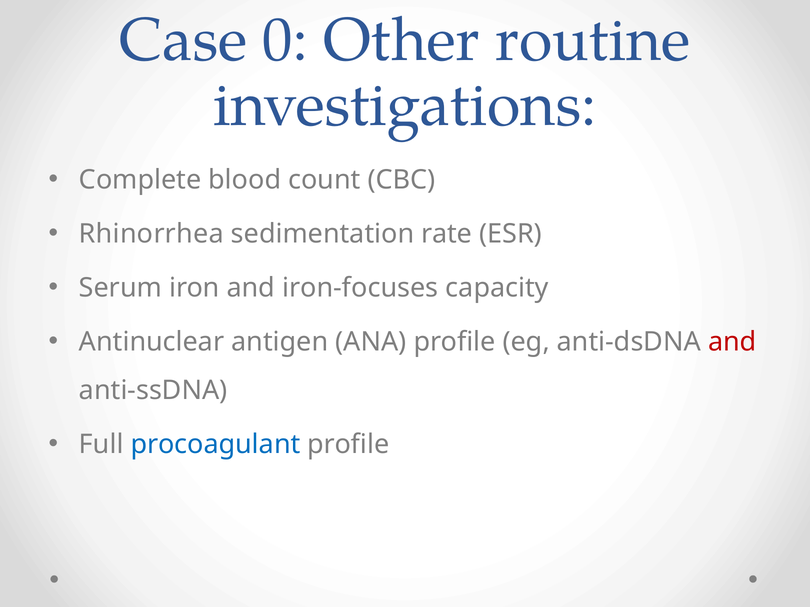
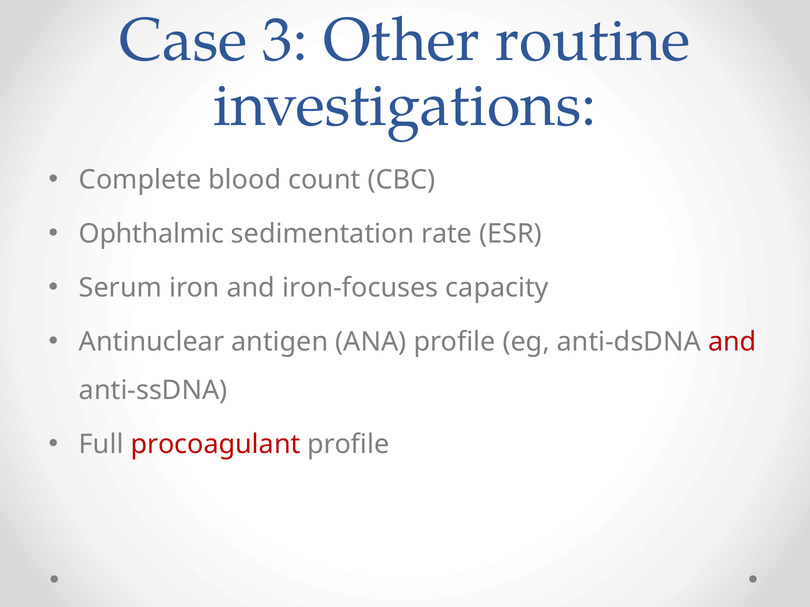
0: 0 -> 3
Rhinorrhea: Rhinorrhea -> Ophthalmic
procoagulant colour: blue -> red
